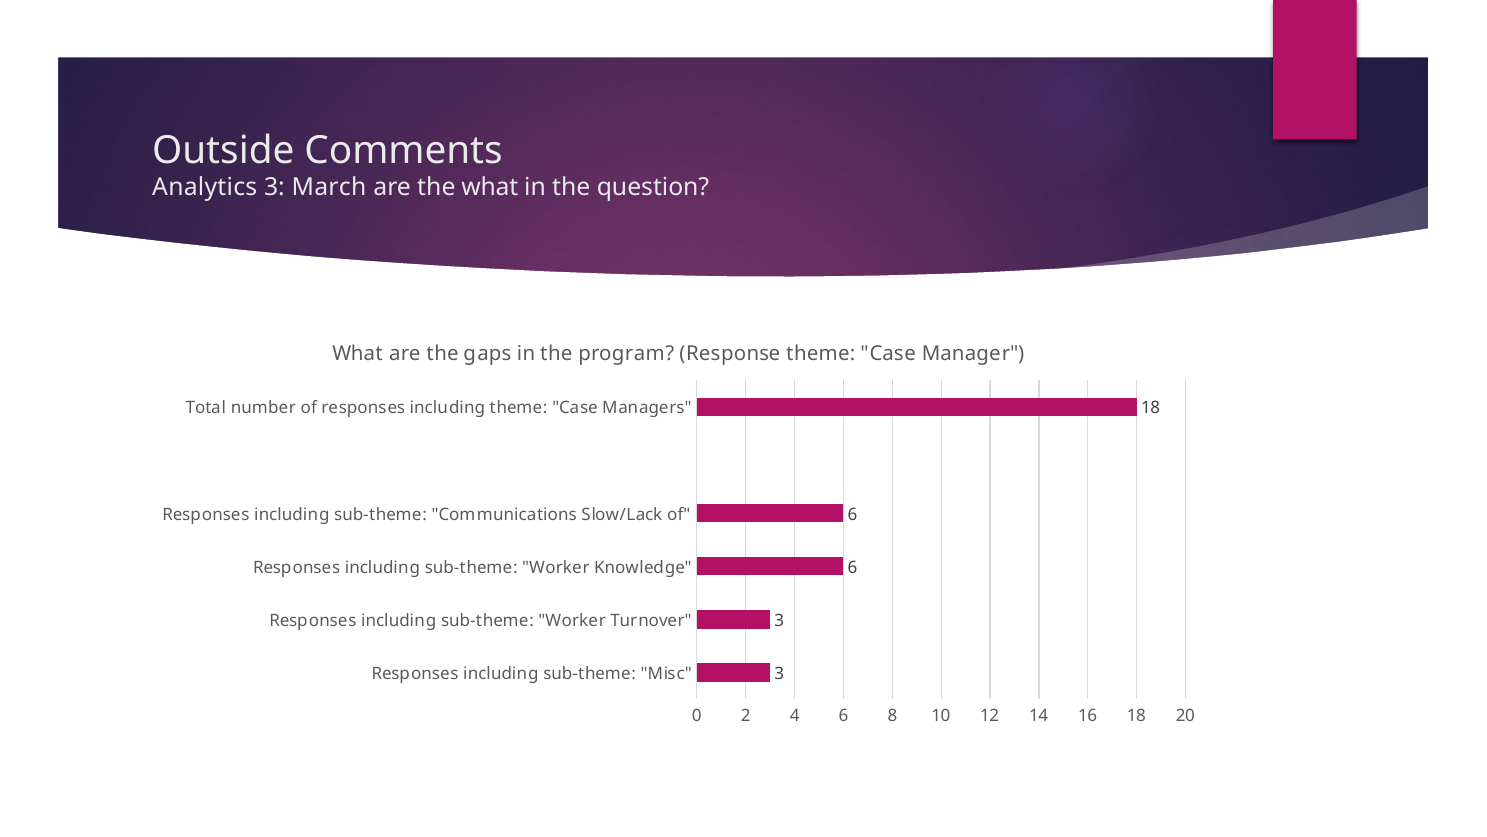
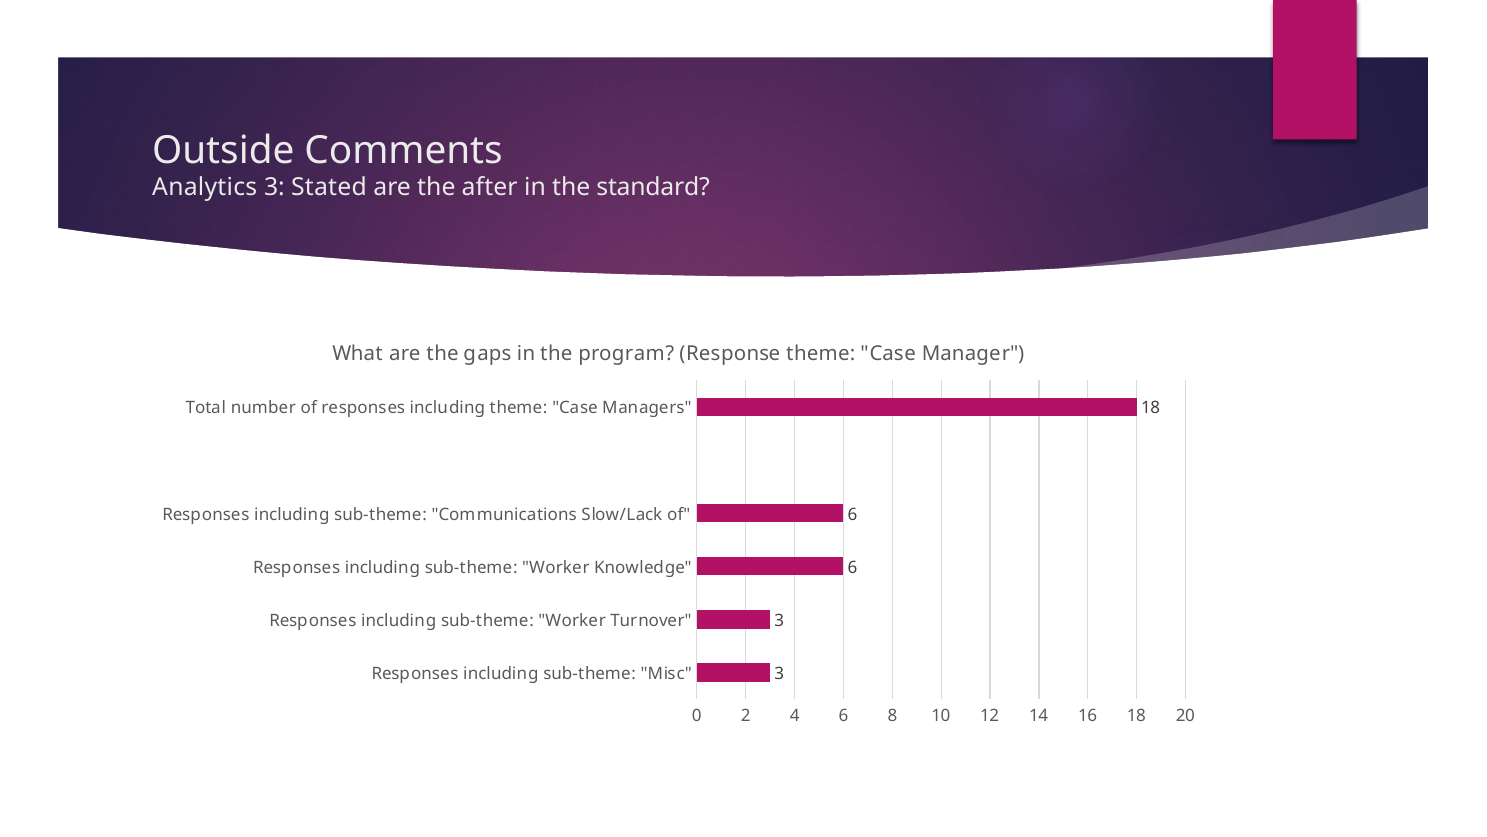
March: March -> Stated
the what: what -> after
question: question -> standard
